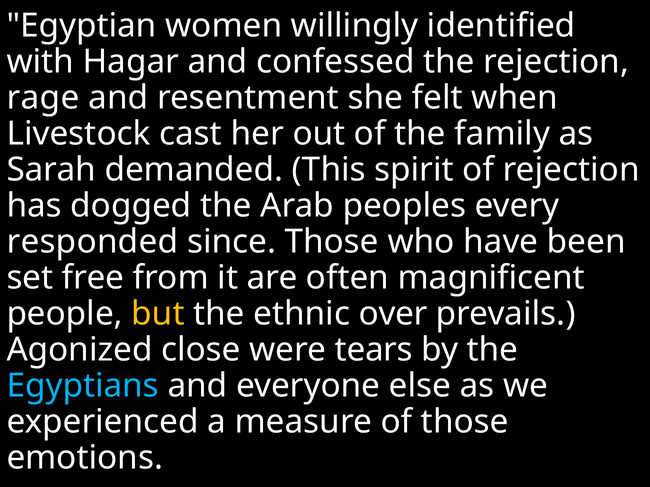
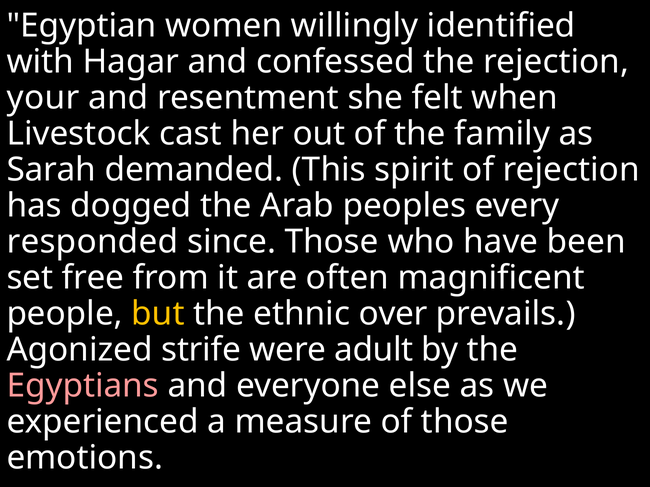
rage: rage -> your
close: close -> strife
tears: tears -> adult
Egyptians colour: light blue -> pink
